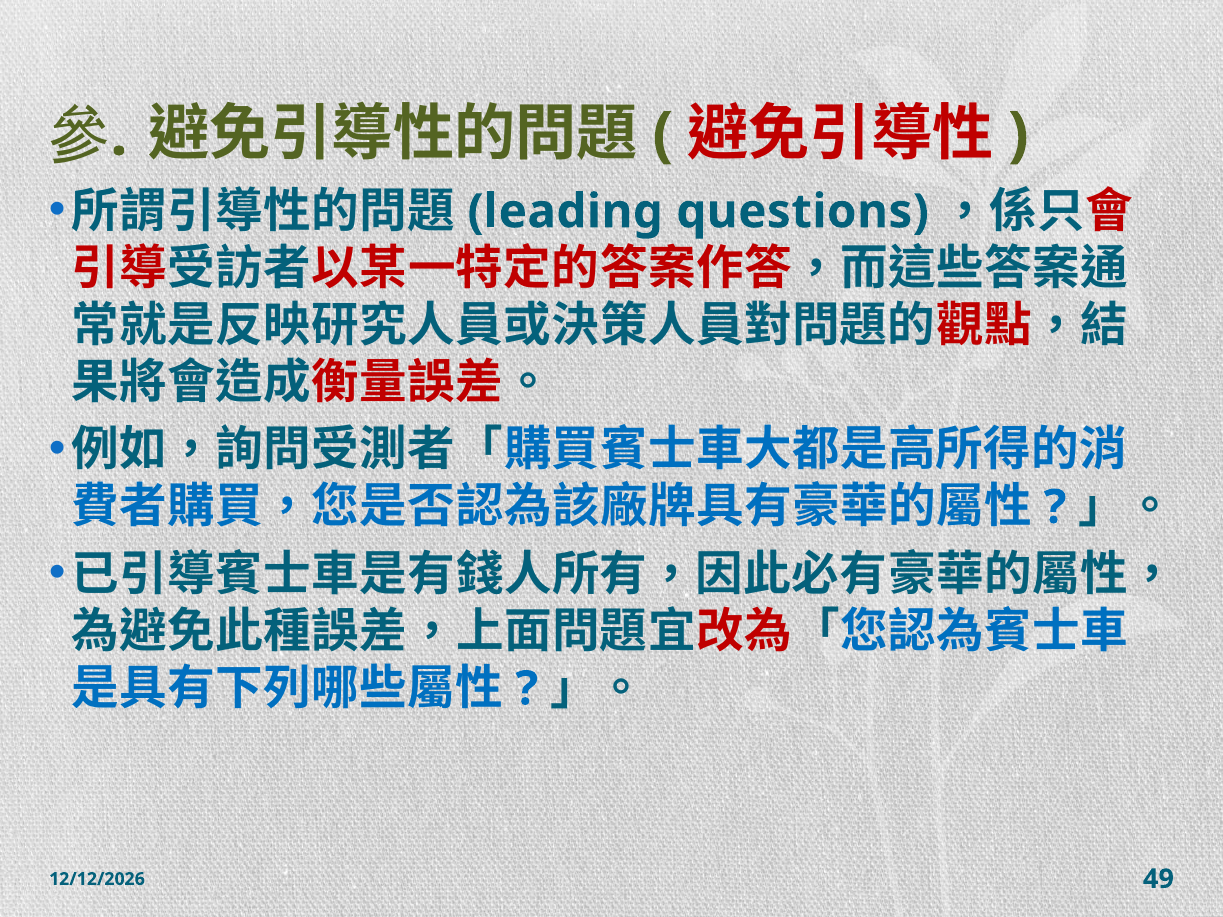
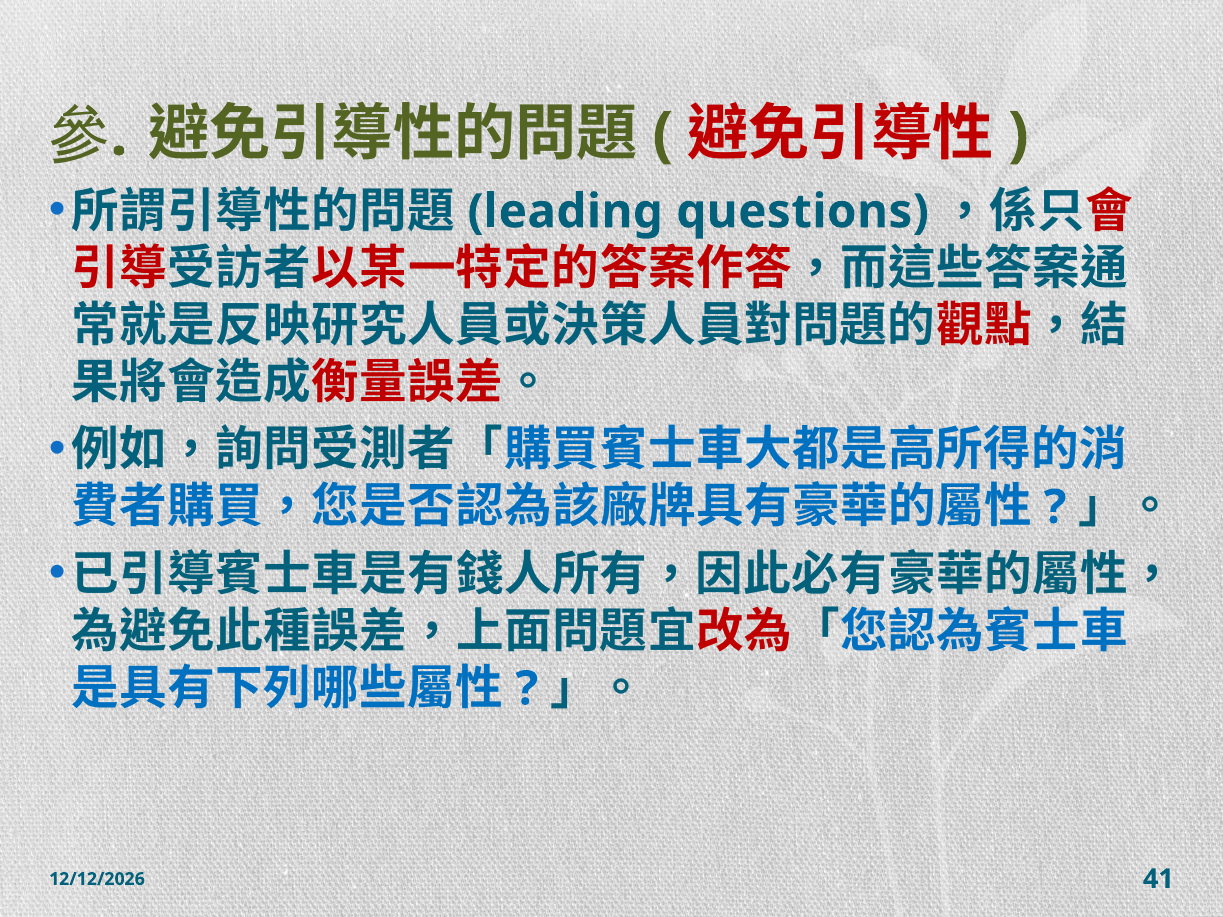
49: 49 -> 41
